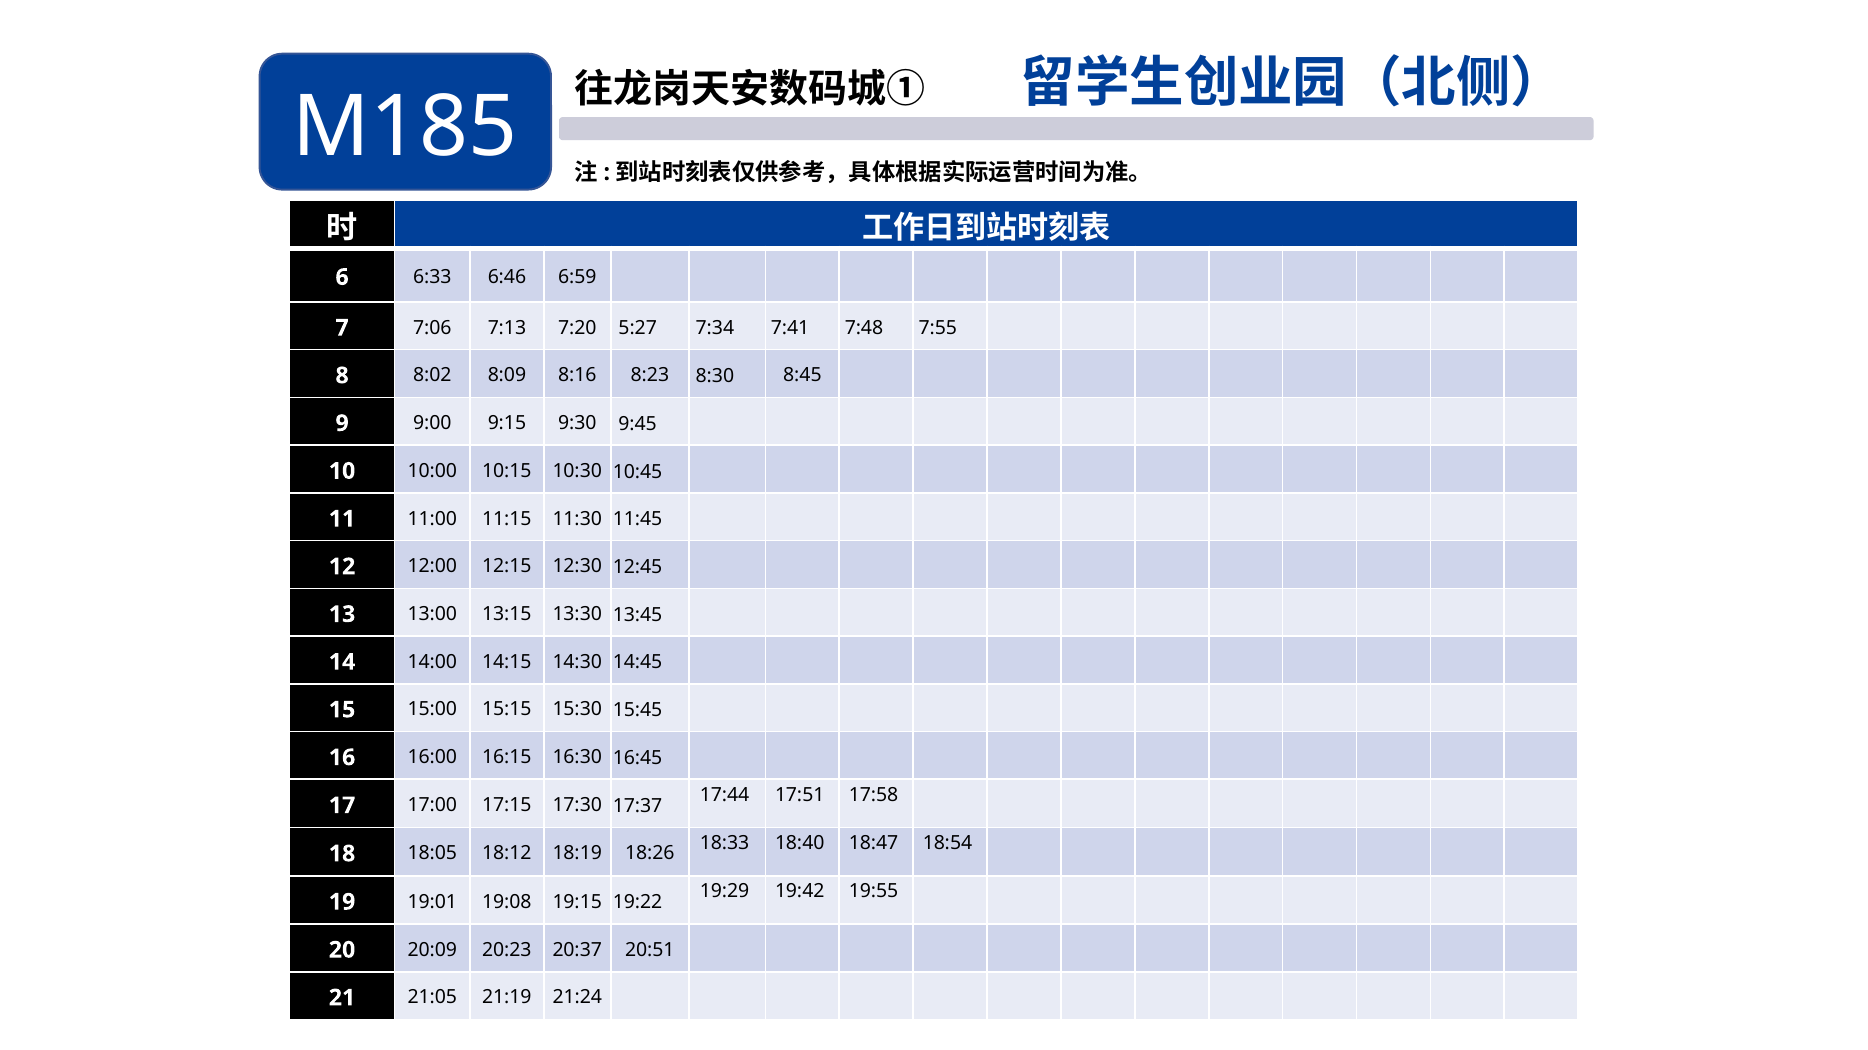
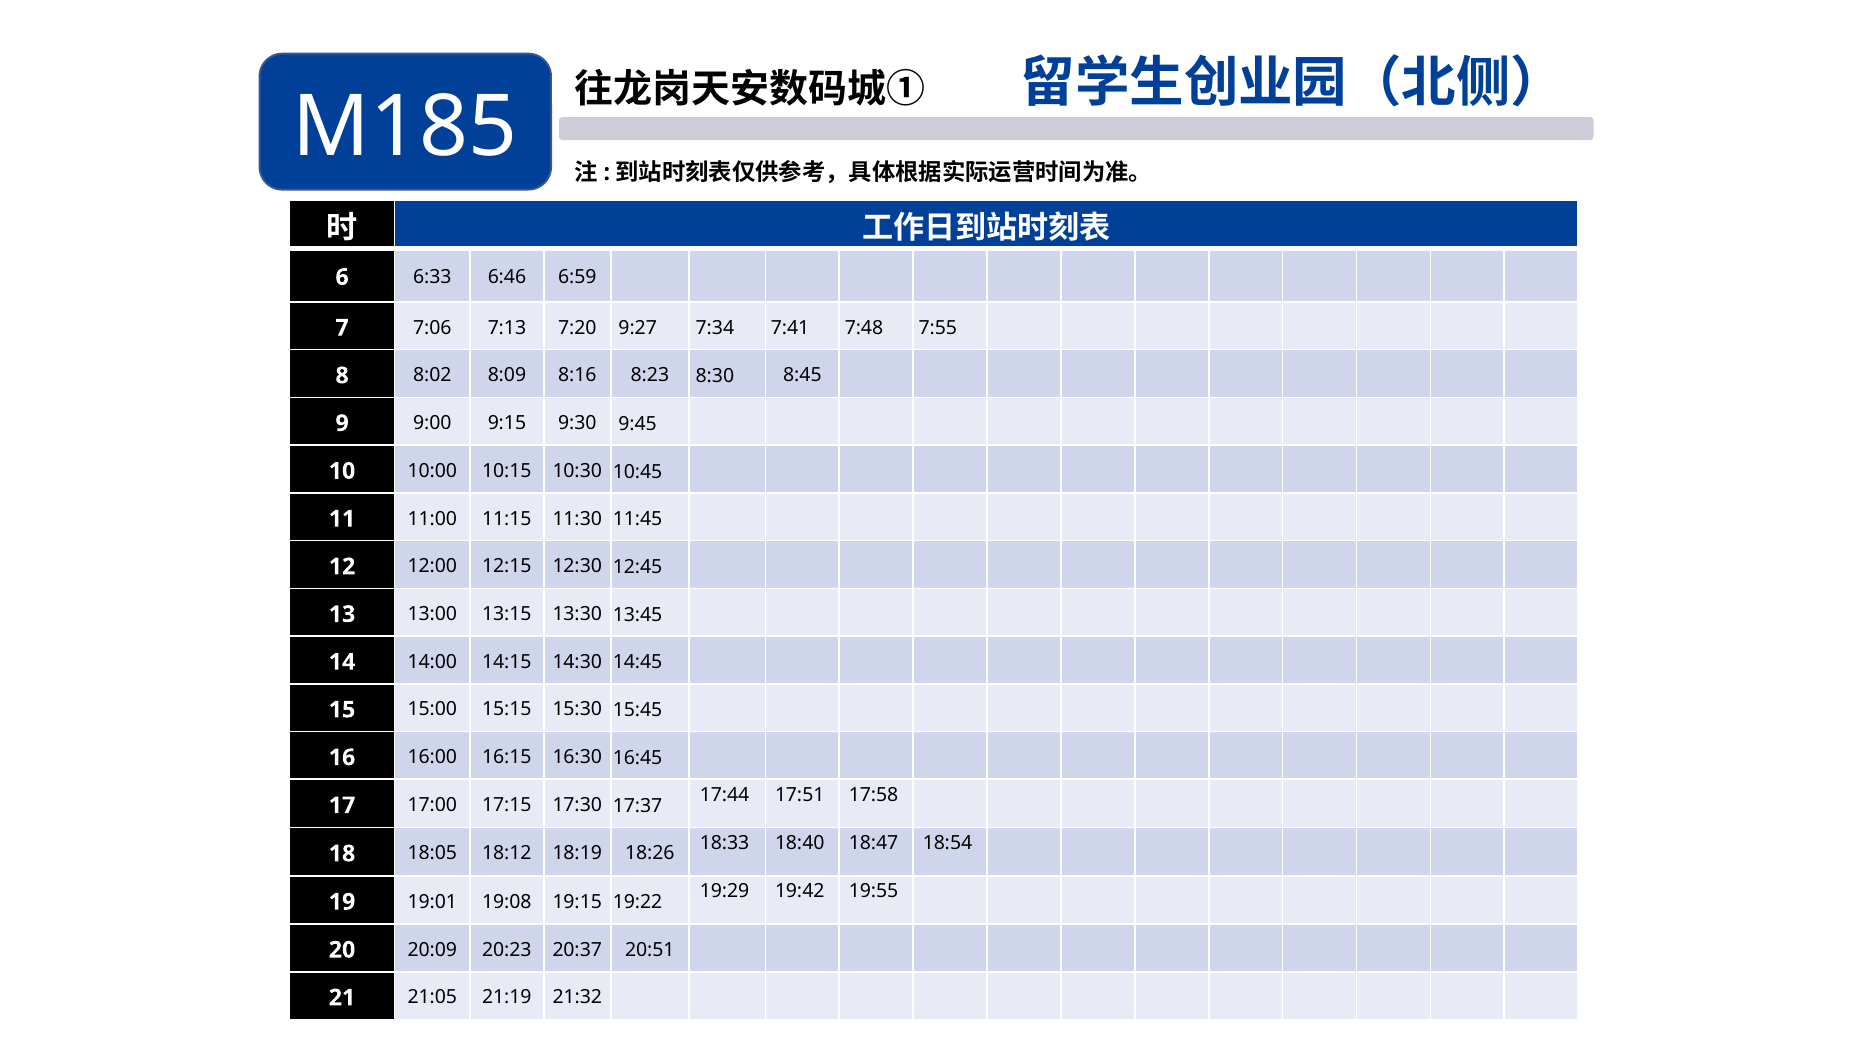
5:27: 5:27 -> 9:27
21:24: 21:24 -> 21:32
